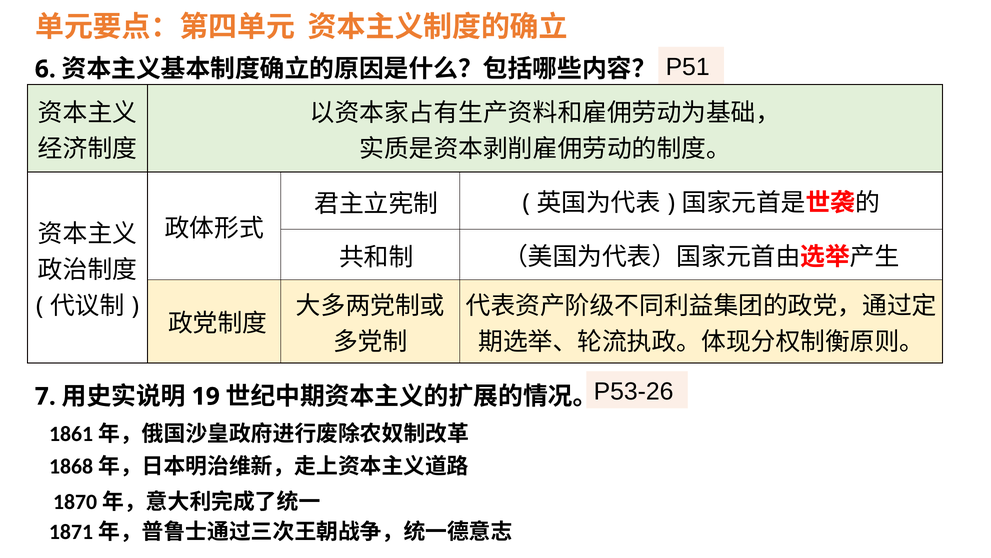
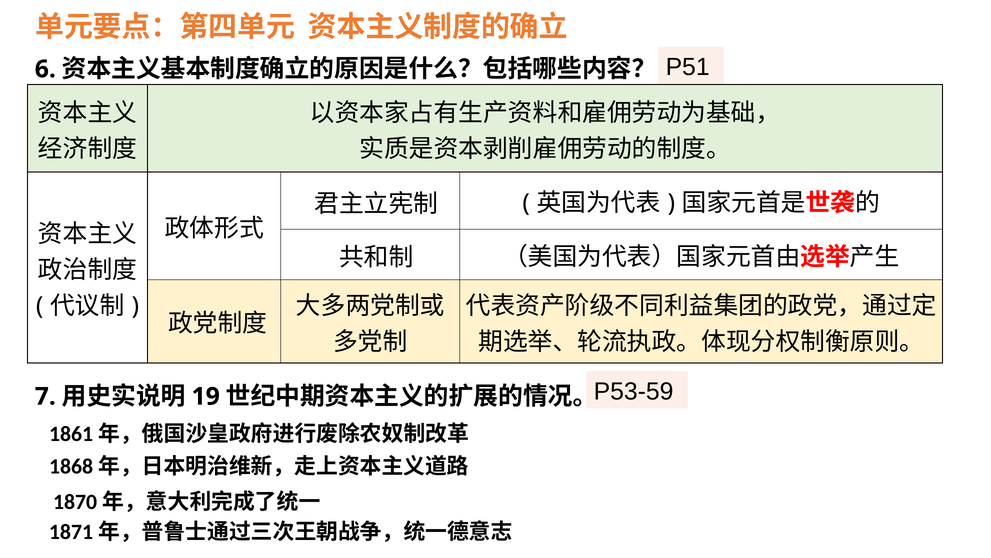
P53-26: P53-26 -> P53-59
